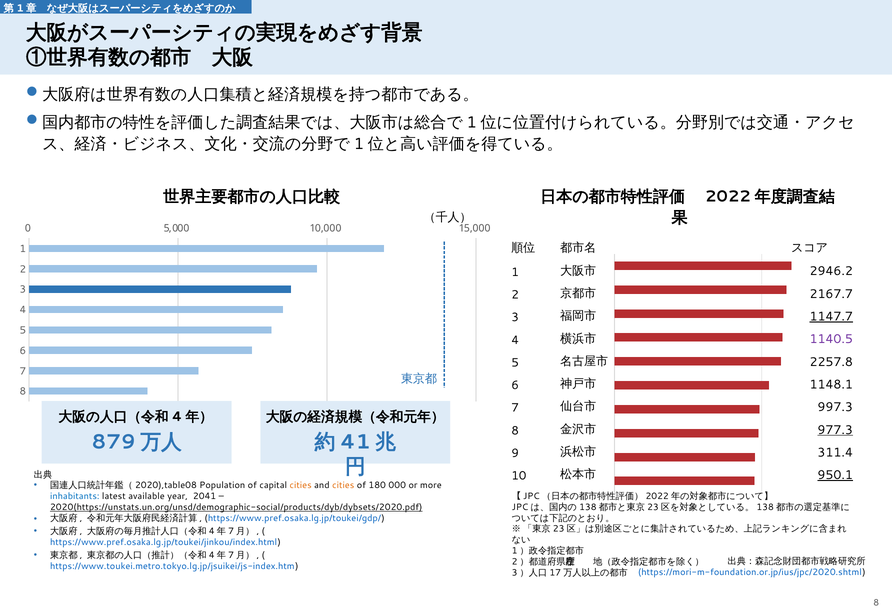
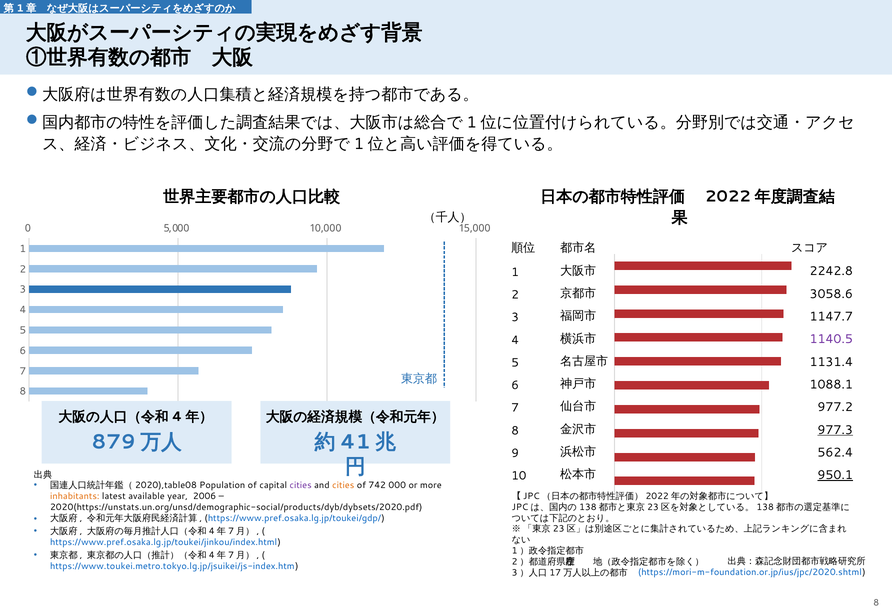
2946.2: 2946.2 -> 2242.8
2167.7: 2167.7 -> 3058.6
1147.7 underline: present -> none
2257.8: 2257.8 -> 1131.4
1148.1: 1148.1 -> 1088.1
997.3: 997.3 -> 977.2
311.4: 311.4 -> 562.4
cities at (301, 486) colour: orange -> purple
180: 180 -> 742
inhabitants colour: blue -> orange
2041: 2041 -> 2006
2020(https://unstats.un.org/unsd/demographic-social/products/dyb/dybsets/2020.pdf underline: present -> none
